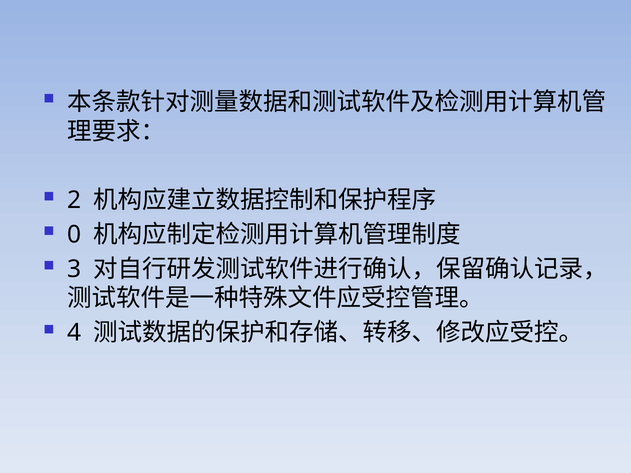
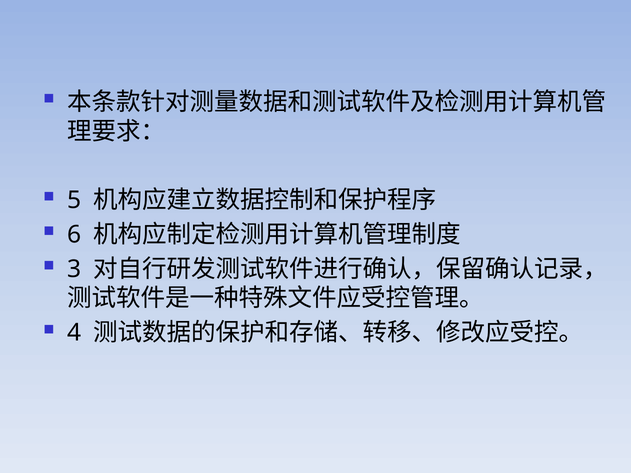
2: 2 -> 5
0: 0 -> 6
